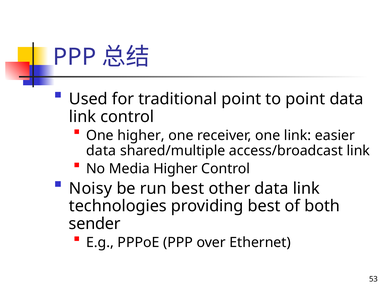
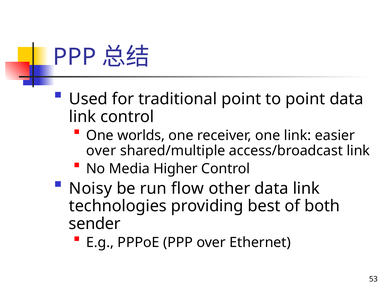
One higher: higher -> worlds
data at (101, 150): data -> over
run best: best -> flow
